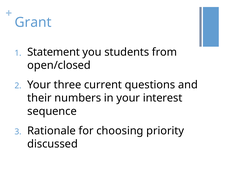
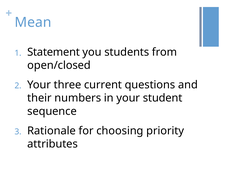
Grant: Grant -> Mean
interest: interest -> student
discussed: discussed -> attributes
